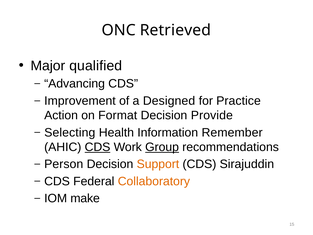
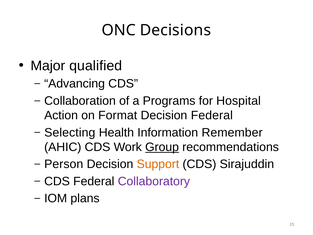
Retrieved: Retrieved -> Decisions
Improvement: Improvement -> Collaboration
Designed: Designed -> Programs
Practice: Practice -> Hospital
Decision Provide: Provide -> Federal
CDS at (98, 147) underline: present -> none
Collaboratory colour: orange -> purple
make: make -> plans
